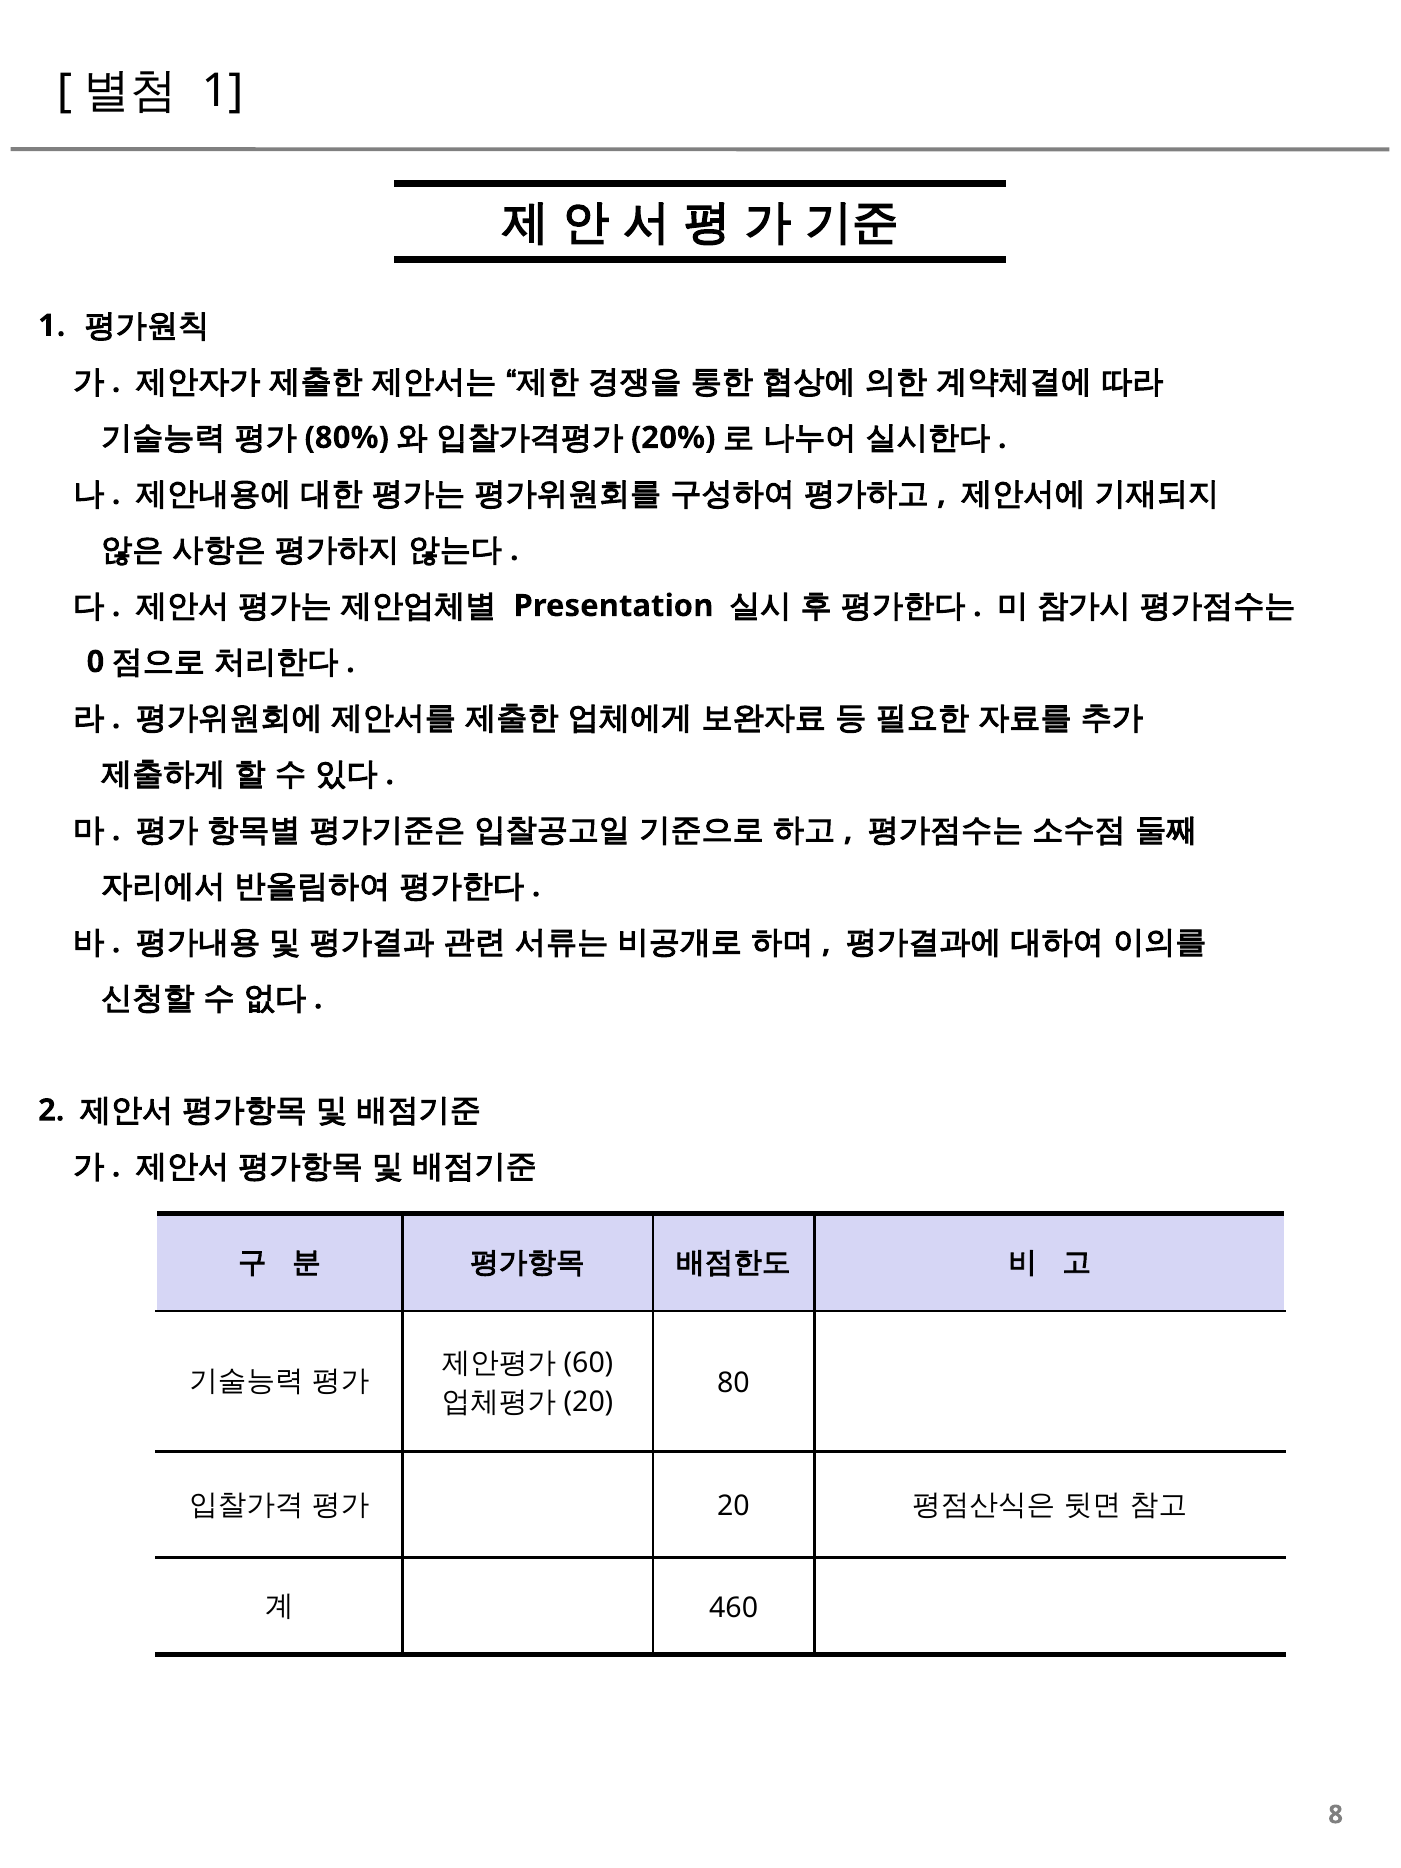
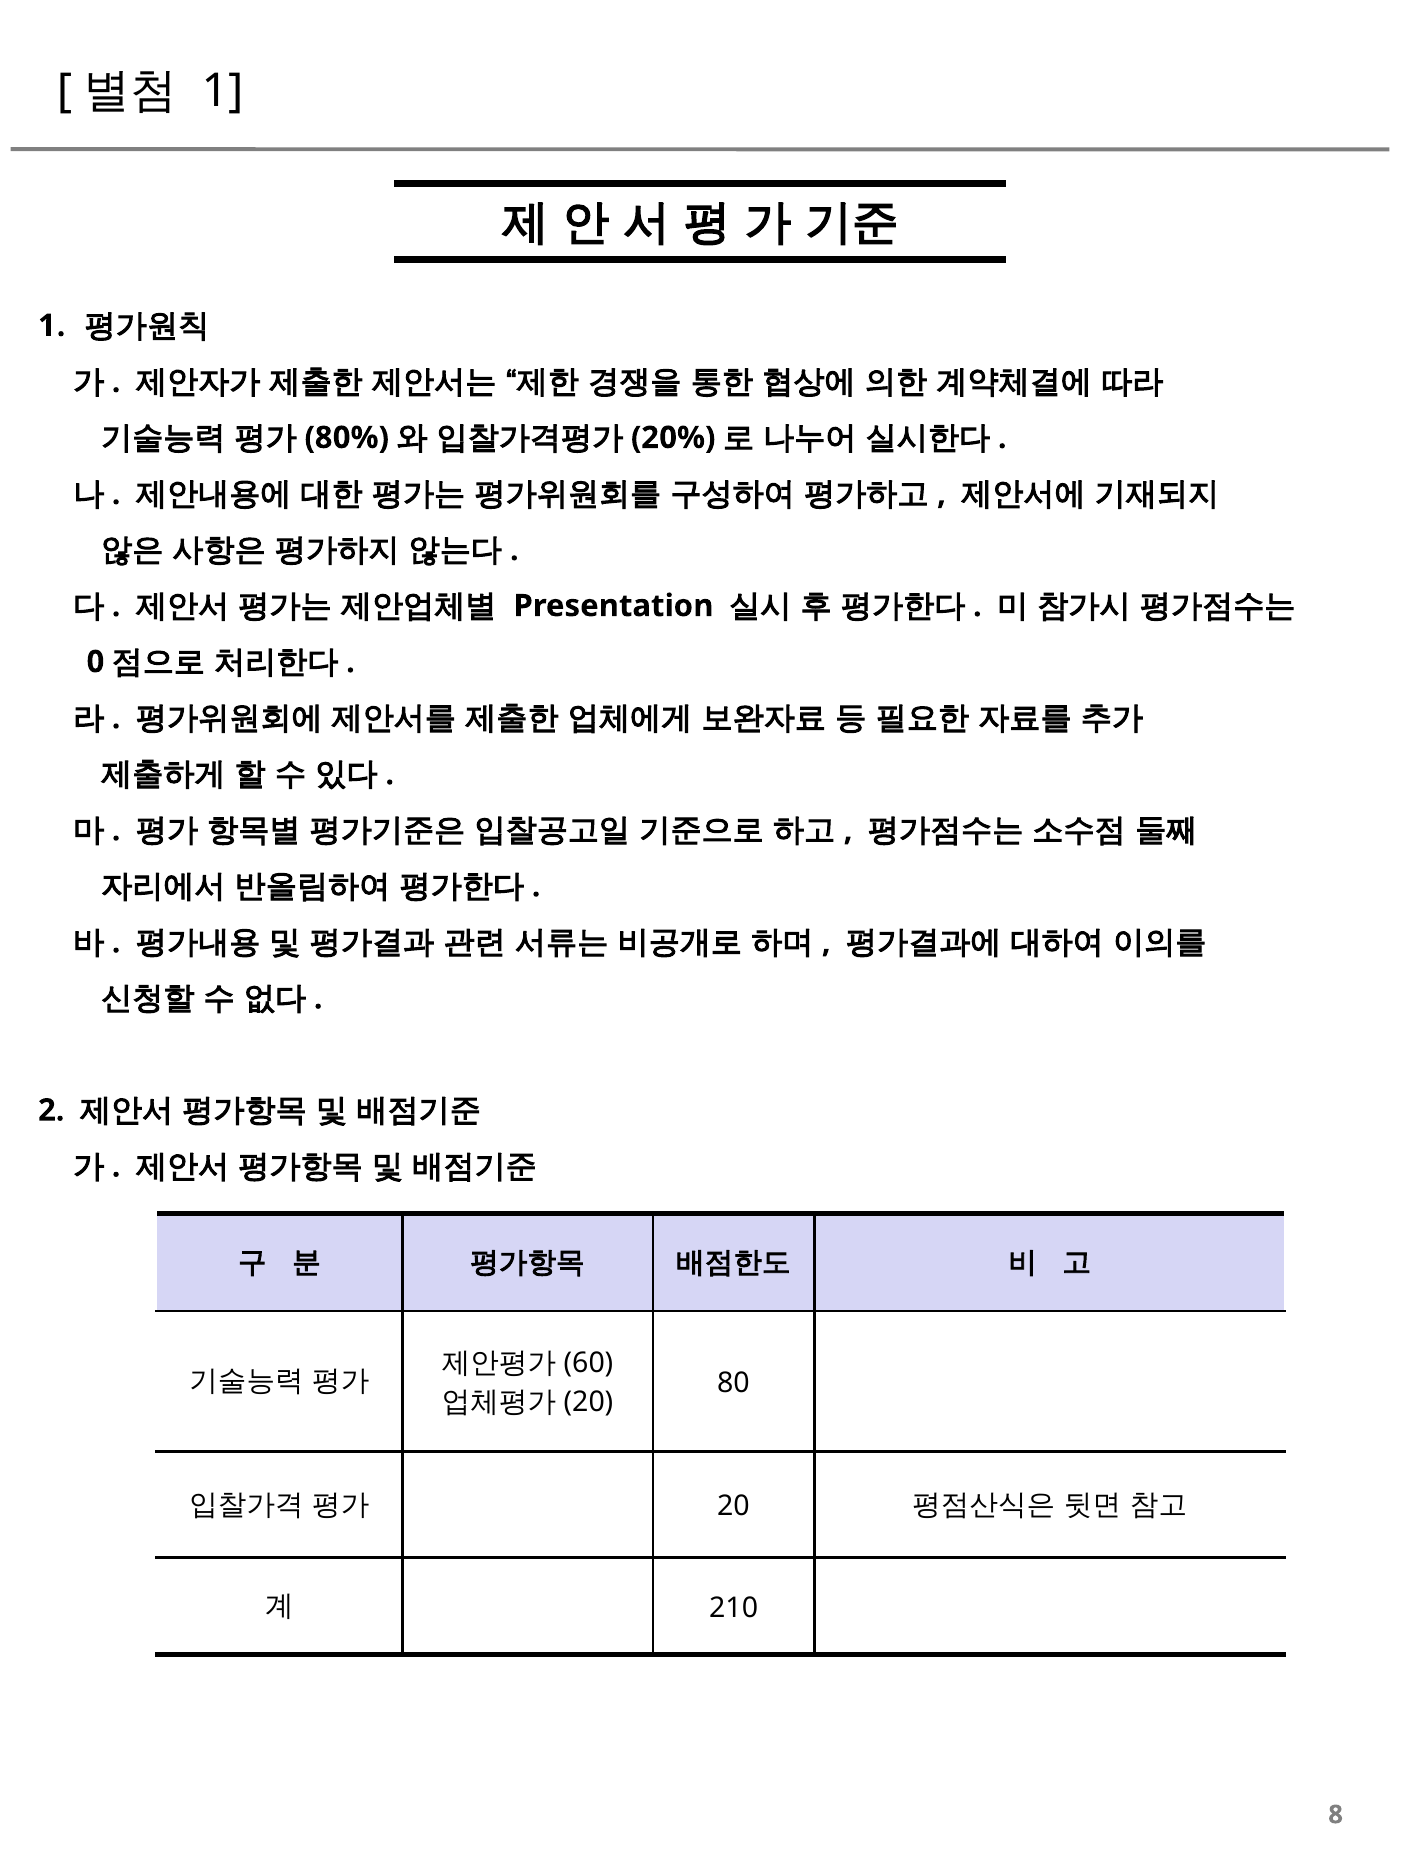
460: 460 -> 210
